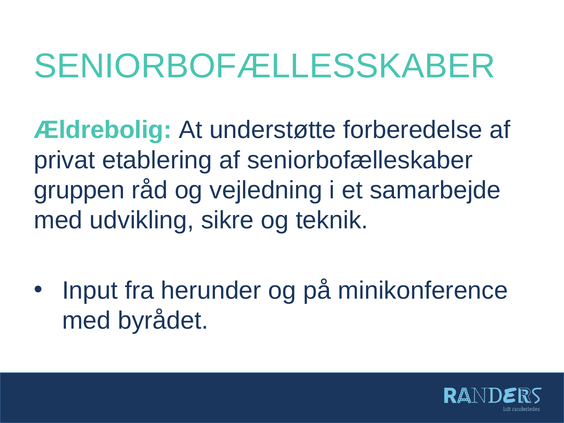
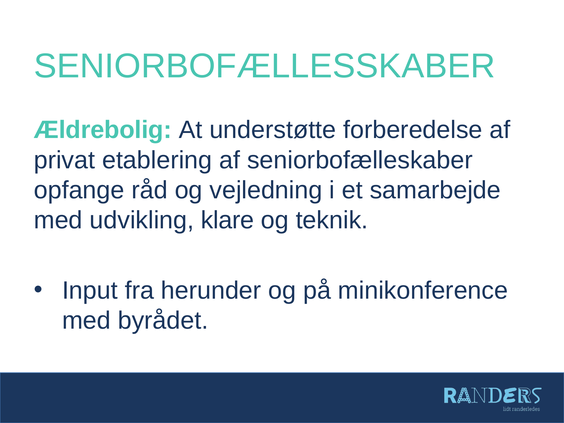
gruppen: gruppen -> opfange
sikre: sikre -> klare
